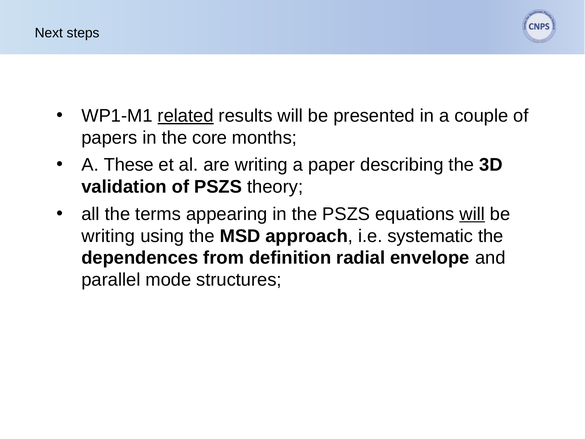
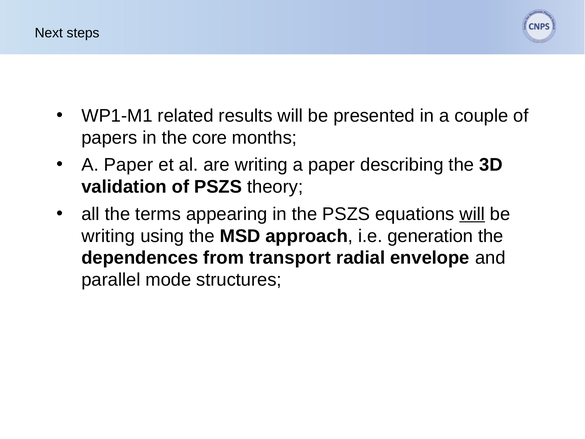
related underline: present -> none
These at (129, 165): These -> Paper
systematic: systematic -> generation
definition: definition -> transport
